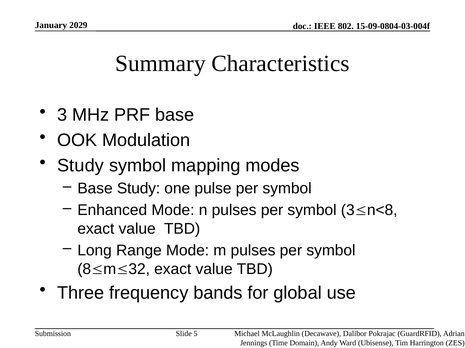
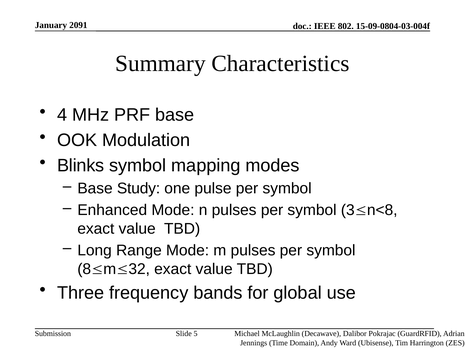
2029: 2029 -> 2091
3 at (62, 115): 3 -> 4
Study at (80, 166): Study -> Blinks
